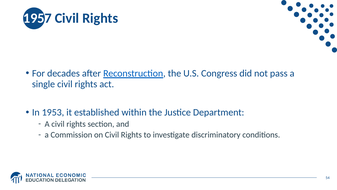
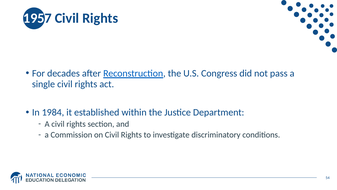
1953: 1953 -> 1984
